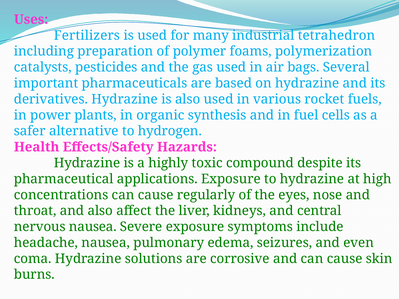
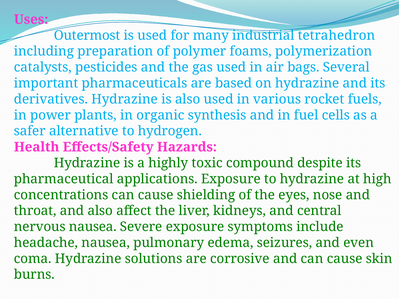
Fertilizers: Fertilizers -> Outermost
regularly: regularly -> shielding
